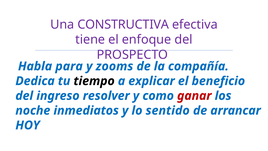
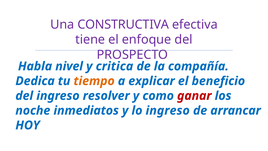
para: para -> nivel
zooms: zooms -> critica
tiempo colour: black -> orange
lo sentido: sentido -> ingreso
